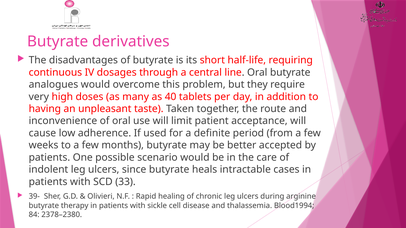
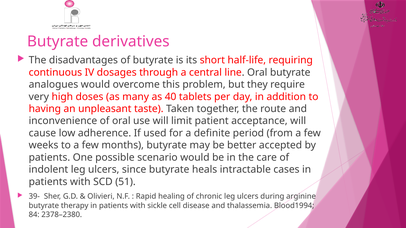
33: 33 -> 51
